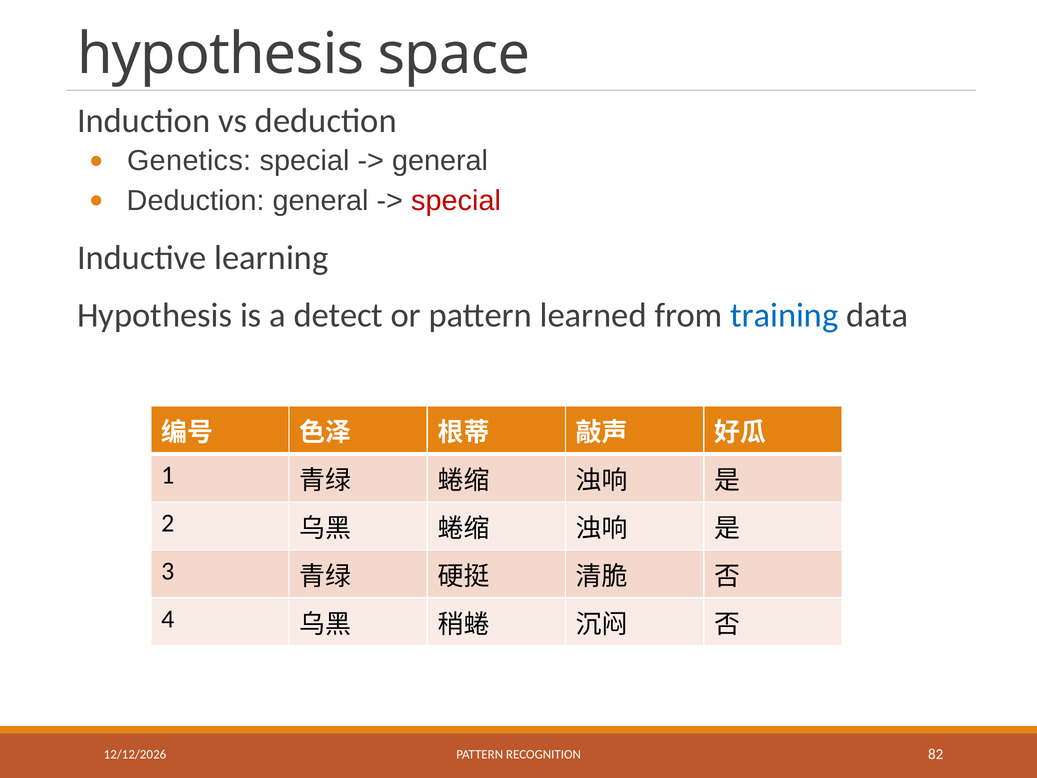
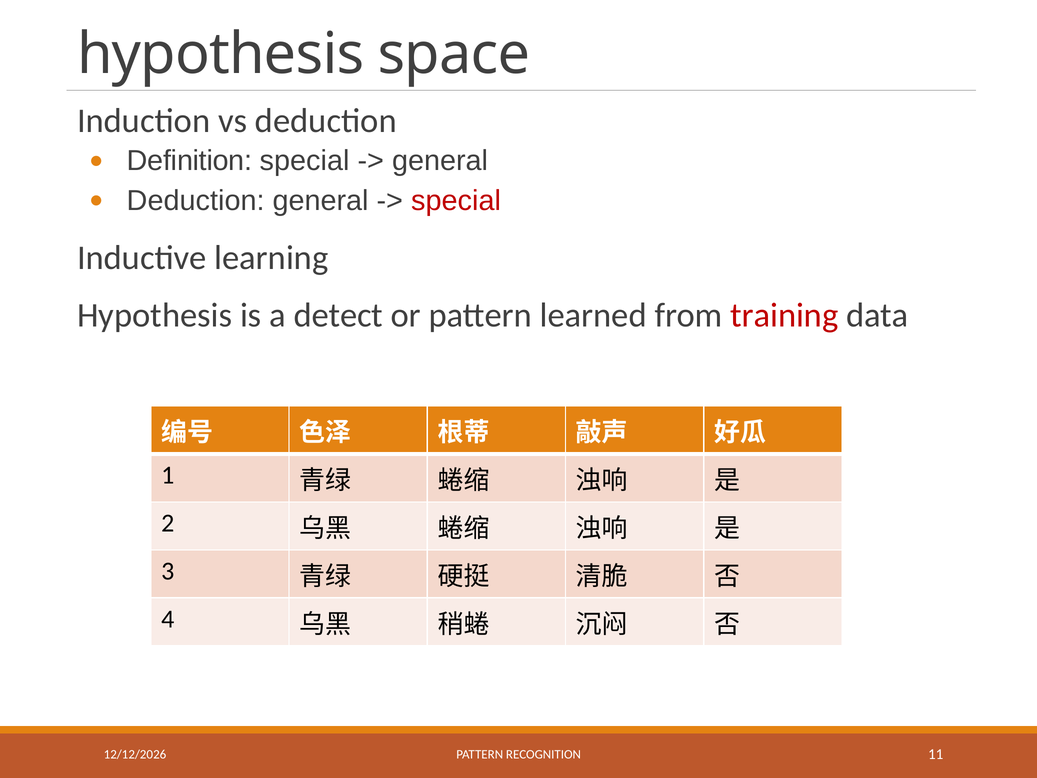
Genetics: Genetics -> Definition
training colour: blue -> red
82: 82 -> 11
